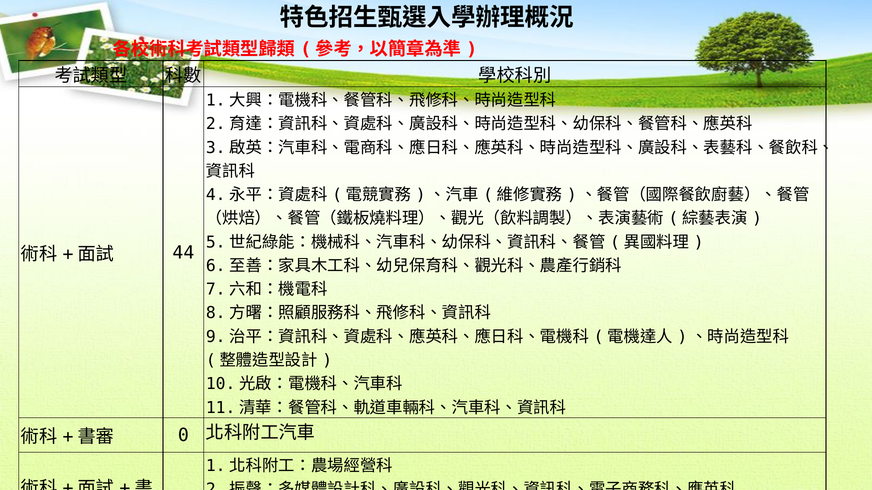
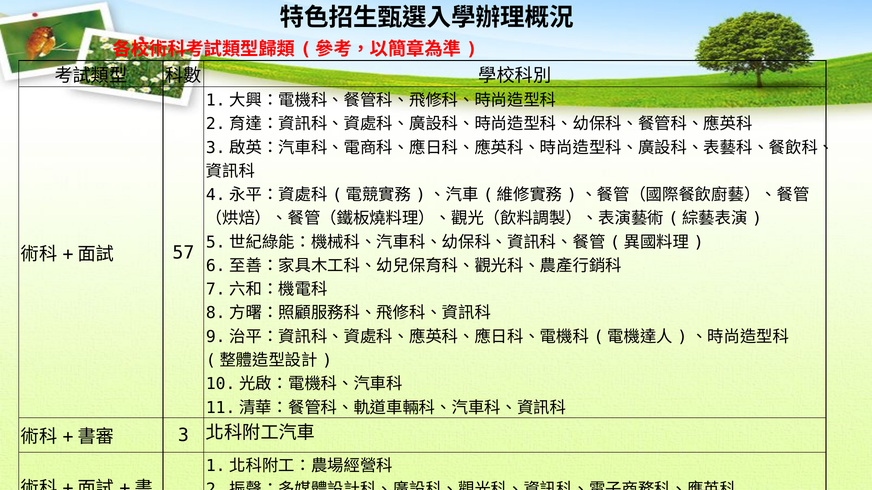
44: 44 -> 57
0: 0 -> 3
